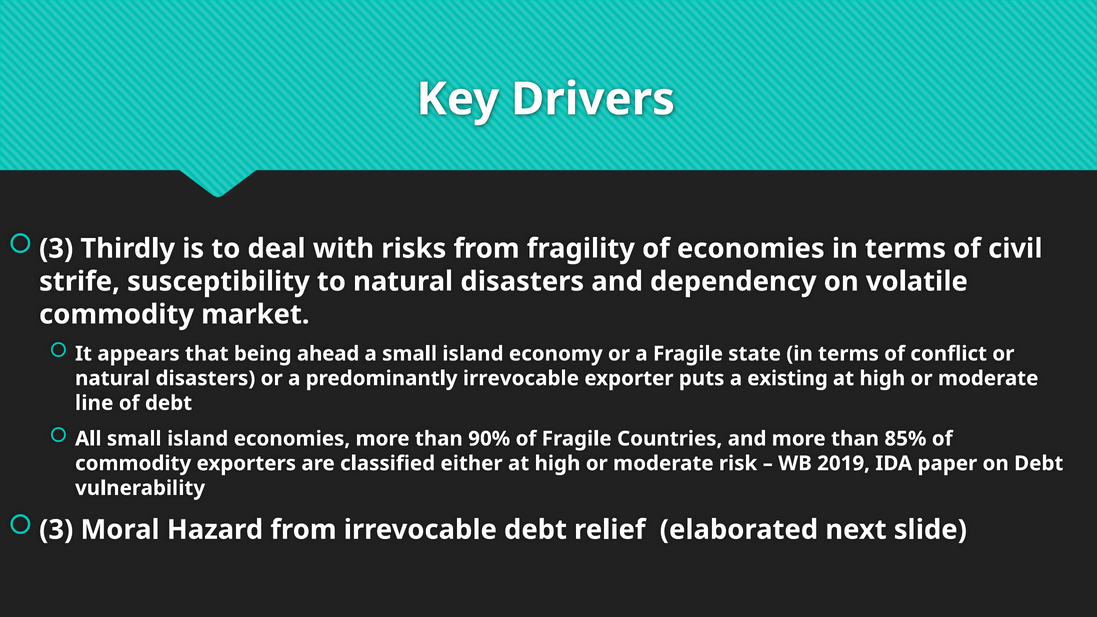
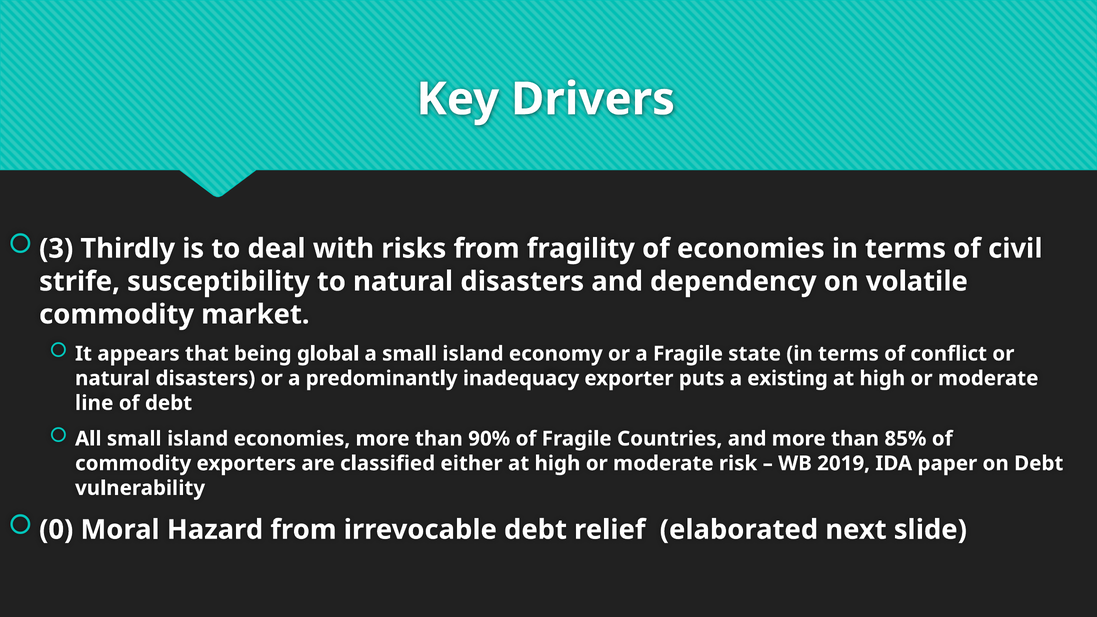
ahead: ahead -> global
predominantly irrevocable: irrevocable -> inadequacy
3 at (56, 530): 3 -> 0
